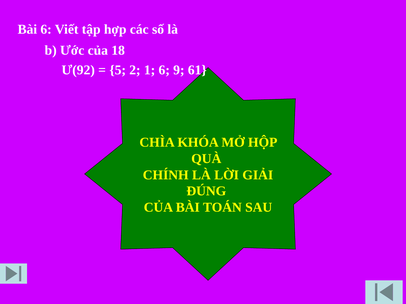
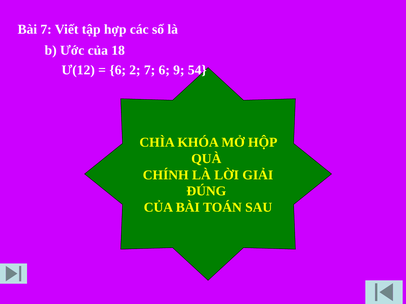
Bài 6: 6 -> 7
Ư(92: Ư(92 -> Ư(12
5 at (118, 70): 5 -> 6
2 1: 1 -> 7
61: 61 -> 54
